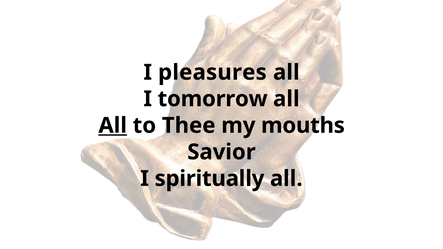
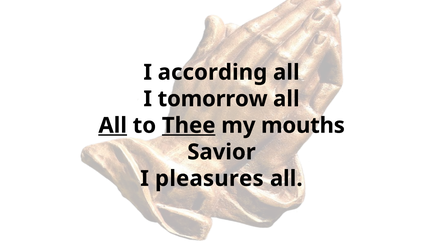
pleasures: pleasures -> according
Thee underline: none -> present
spiritually: spiritually -> pleasures
